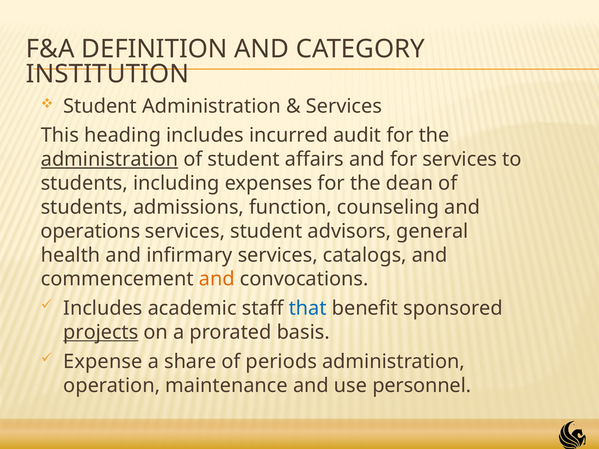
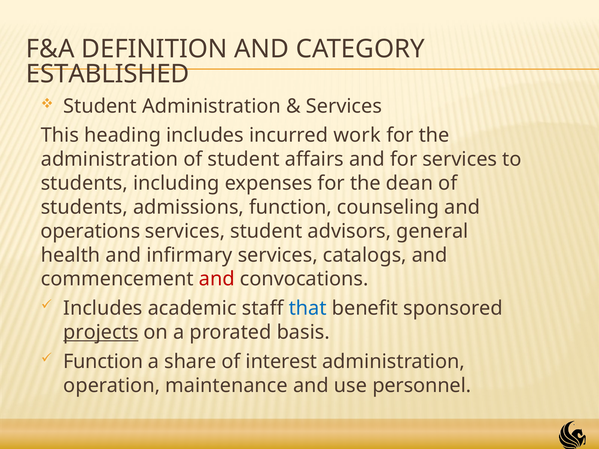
INSTITUTION: INSTITUTION -> ESTABLISHED
audit: audit -> work
administration at (110, 159) underline: present -> none
and at (217, 279) colour: orange -> red
Expense at (103, 362): Expense -> Function
periods: periods -> interest
